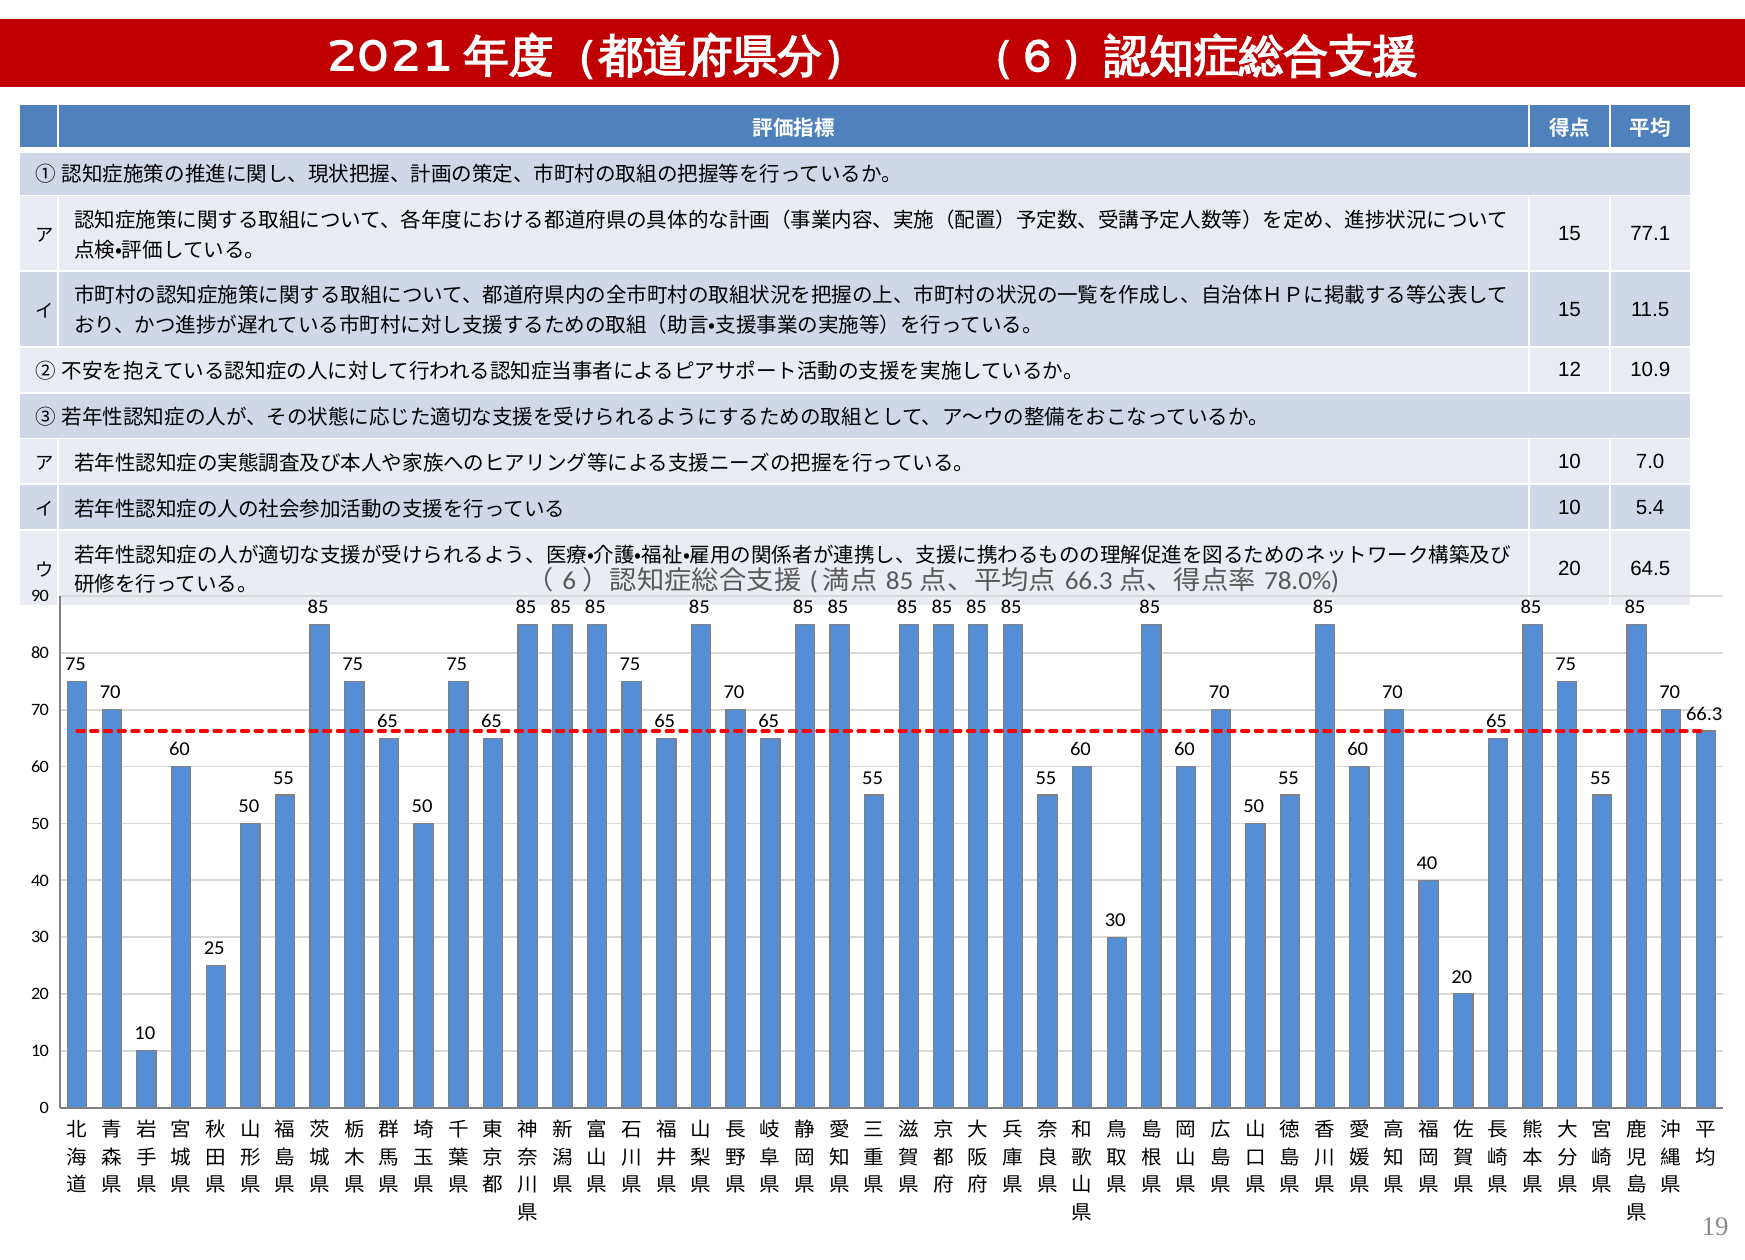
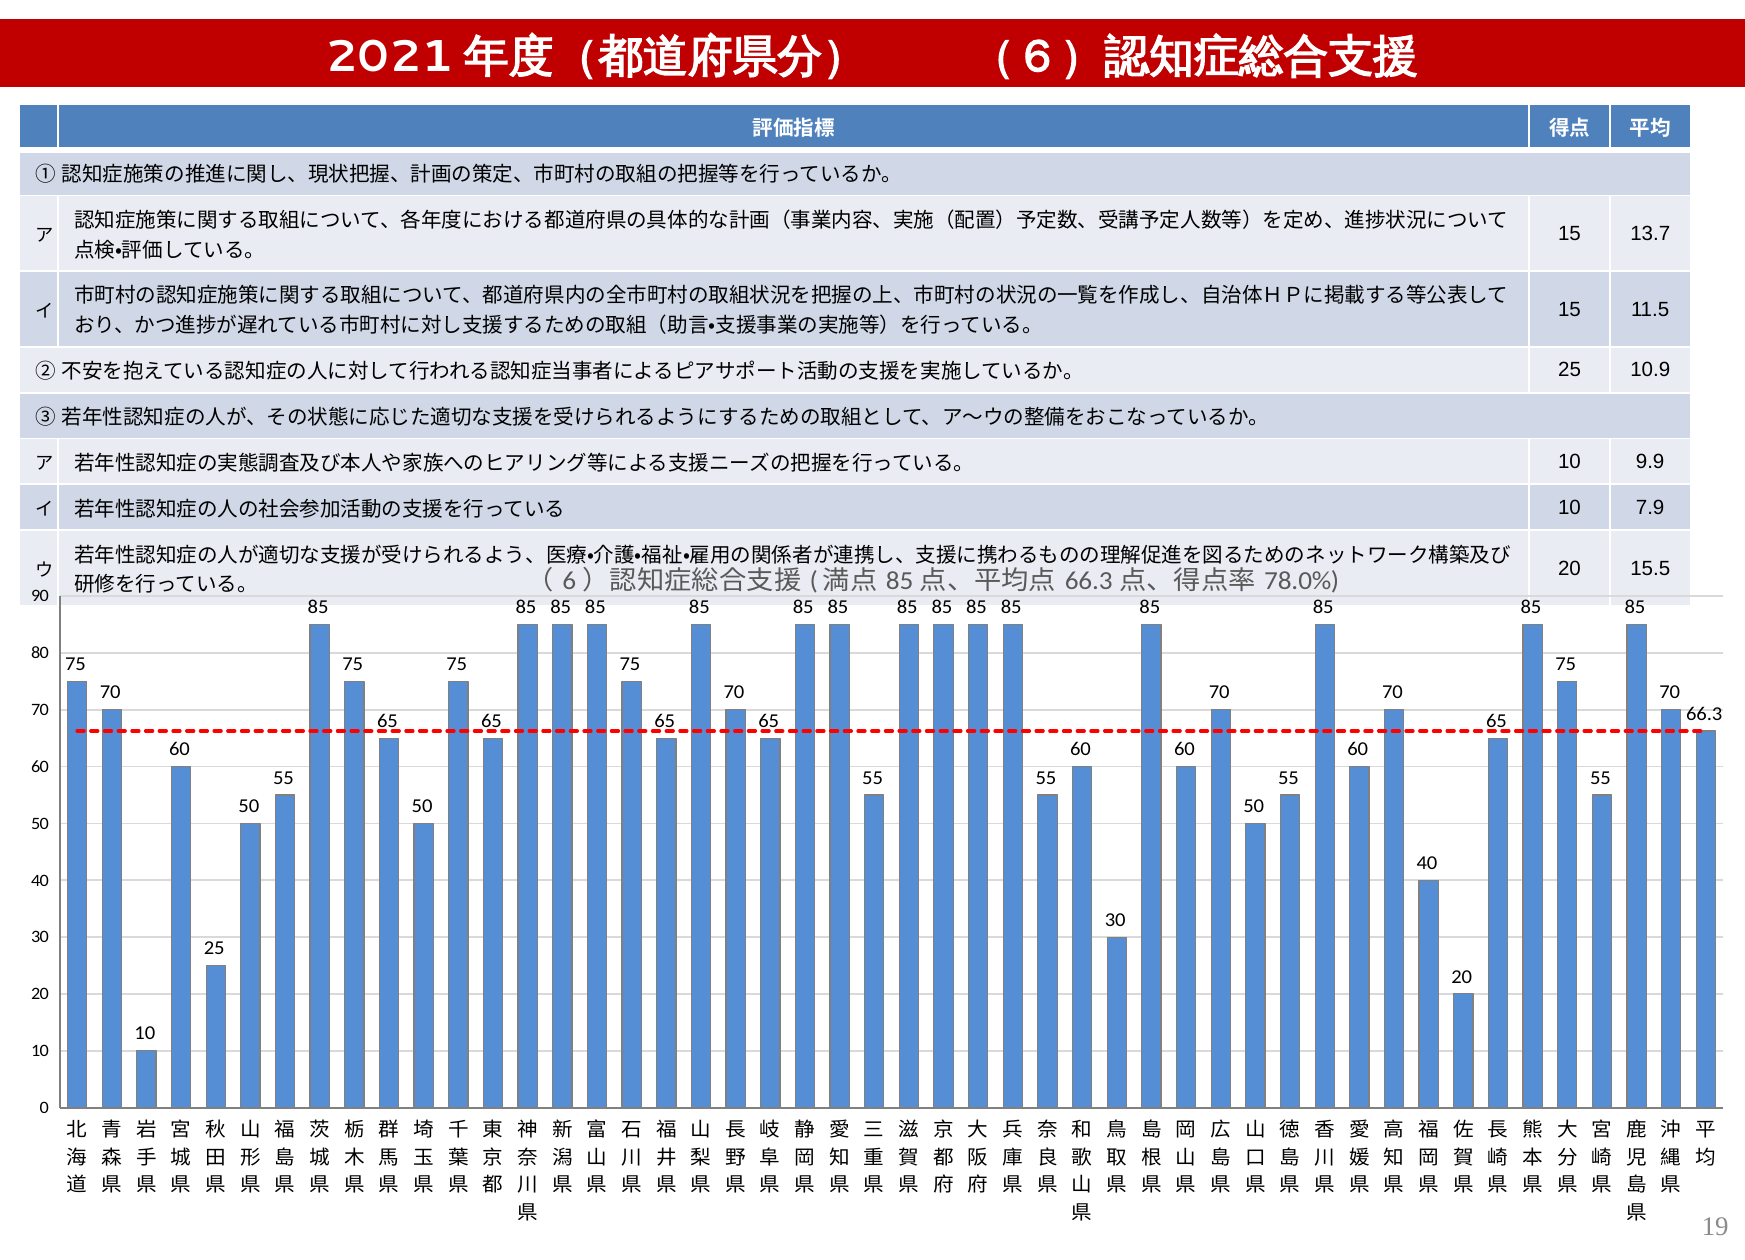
77.1: 77.1 -> 13.7
12 at (1570, 370): 12 -> 25
7.0: 7.0 -> 9.9
5.4: 5.4 -> 7.9
64.5: 64.5 -> 15.5
